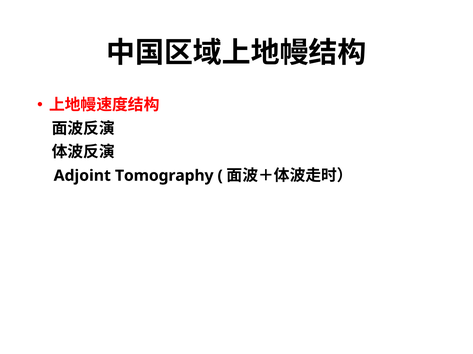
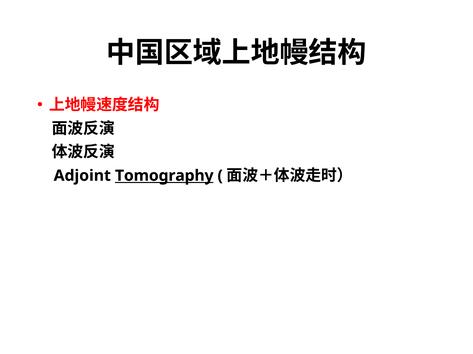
Tomography underline: none -> present
